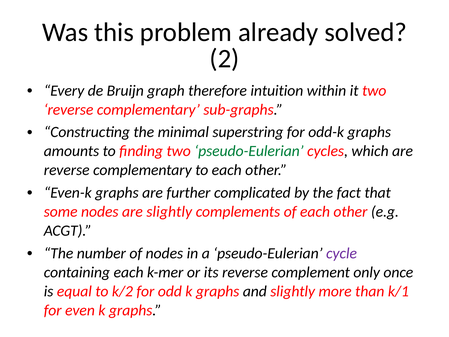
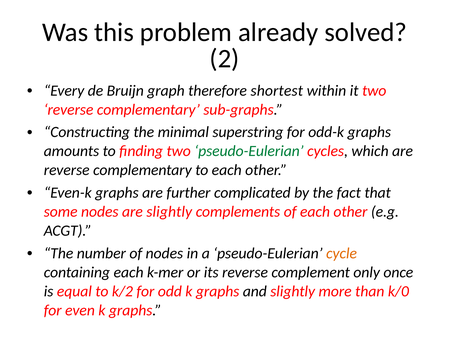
intuition: intuition -> shortest
cycle colour: purple -> orange
k/1: k/1 -> k/0
